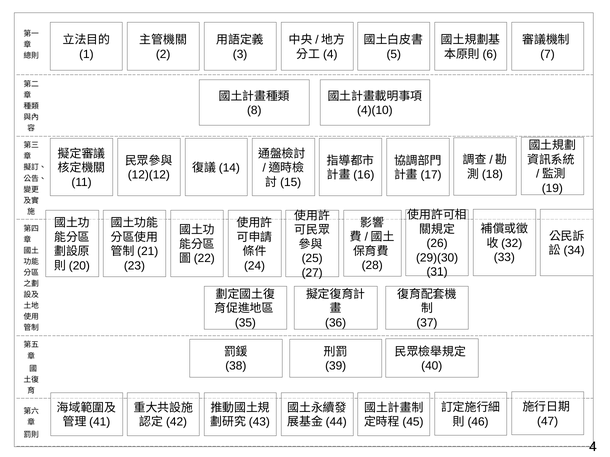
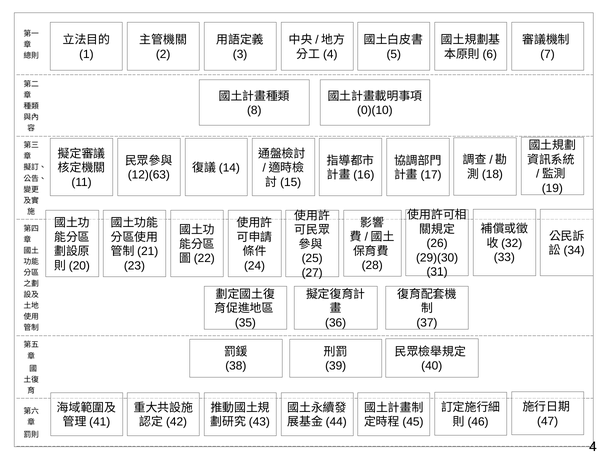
4)(10: 4)(10 -> 0)(10
12)(12: 12)(12 -> 12)(63
